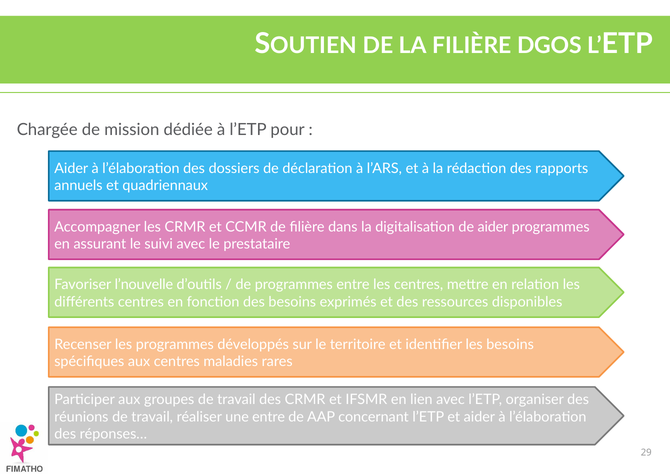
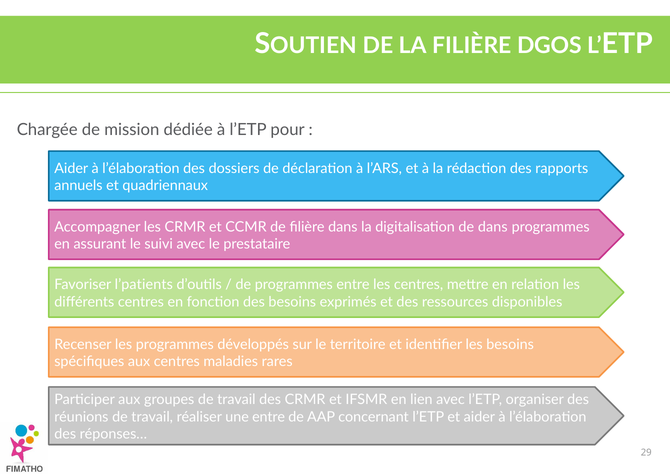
de aider: aider -> dans
l’nouvelle: l’nouvelle -> l’patients
